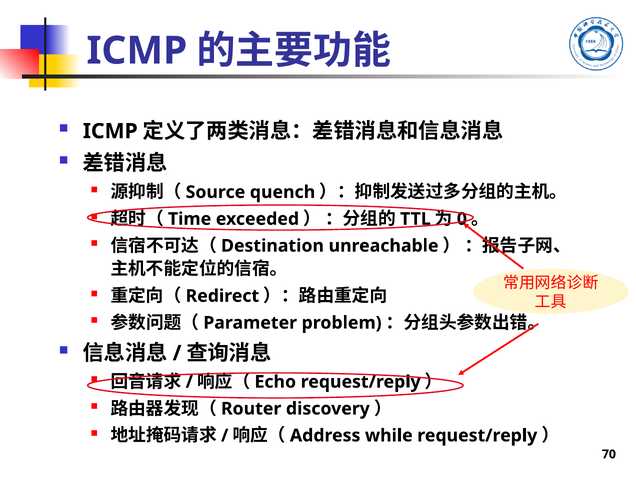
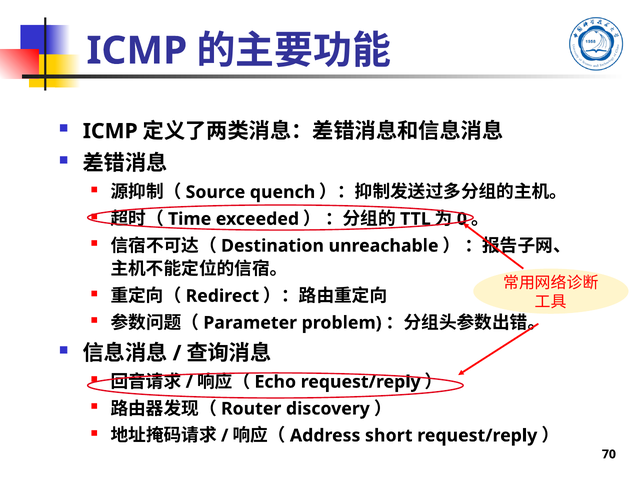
while: while -> short
